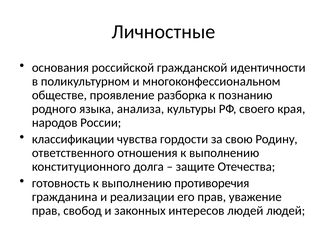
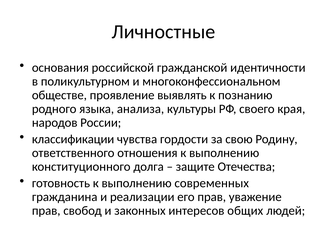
разборка: разборка -> выявлять
противоречия: противоречия -> современных
интересов людей: людей -> общих
